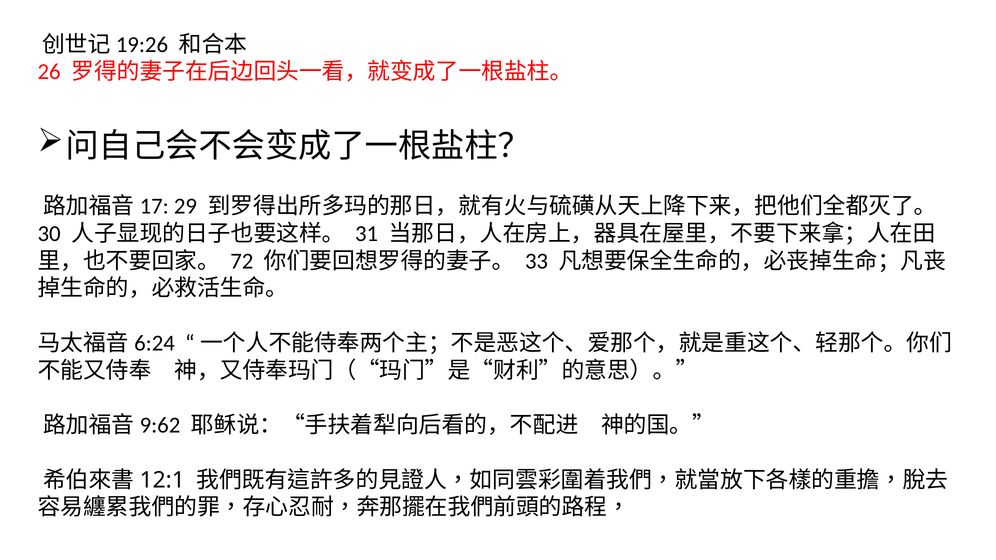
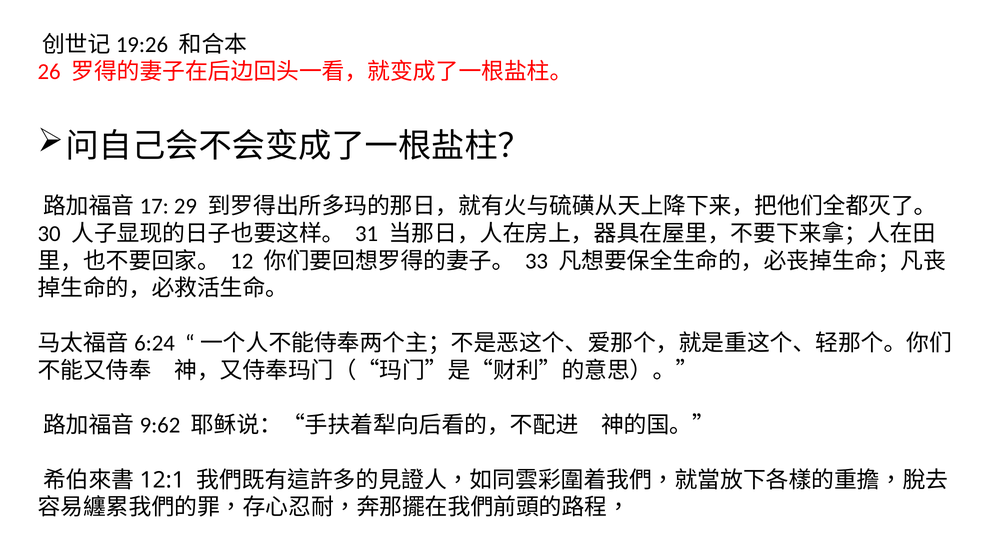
72: 72 -> 12
